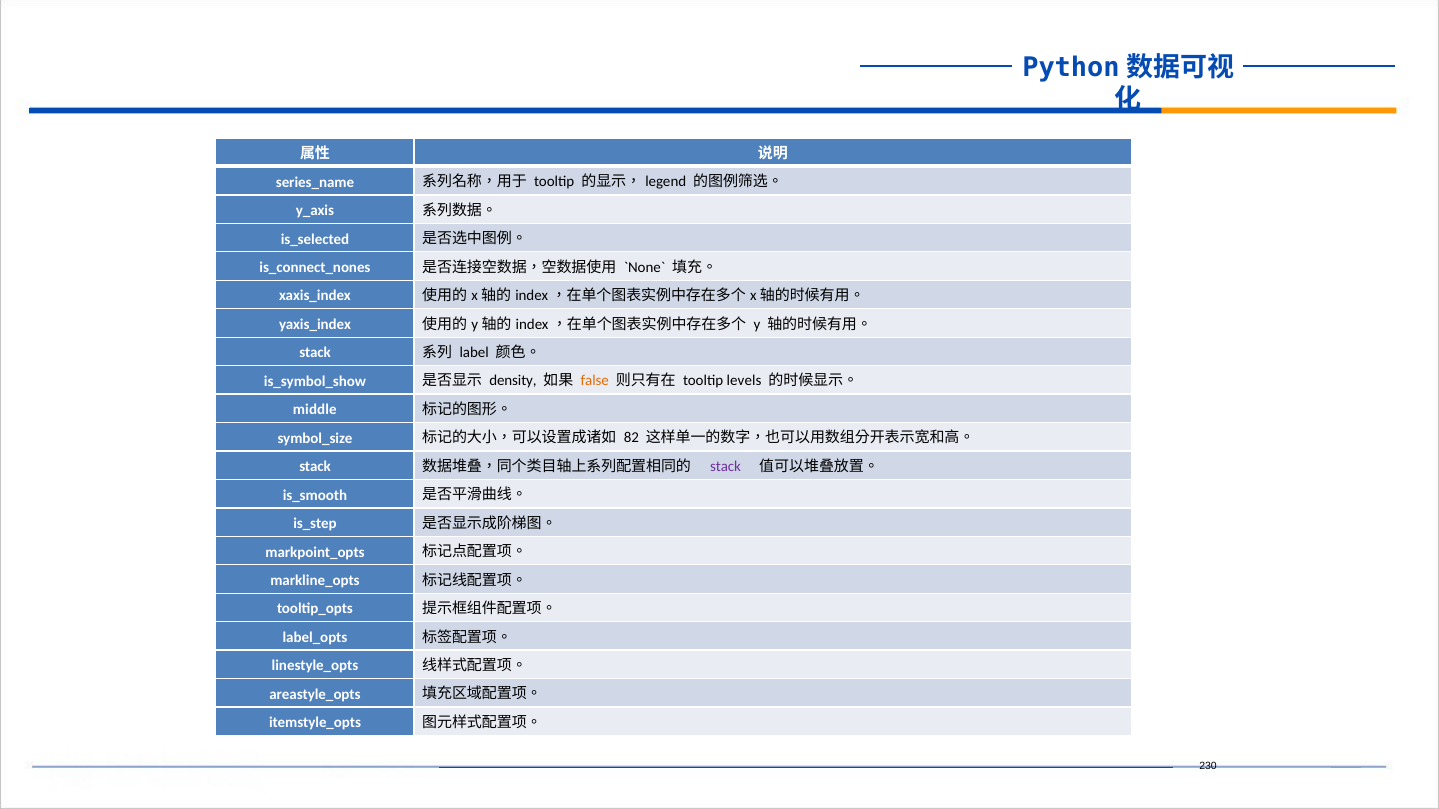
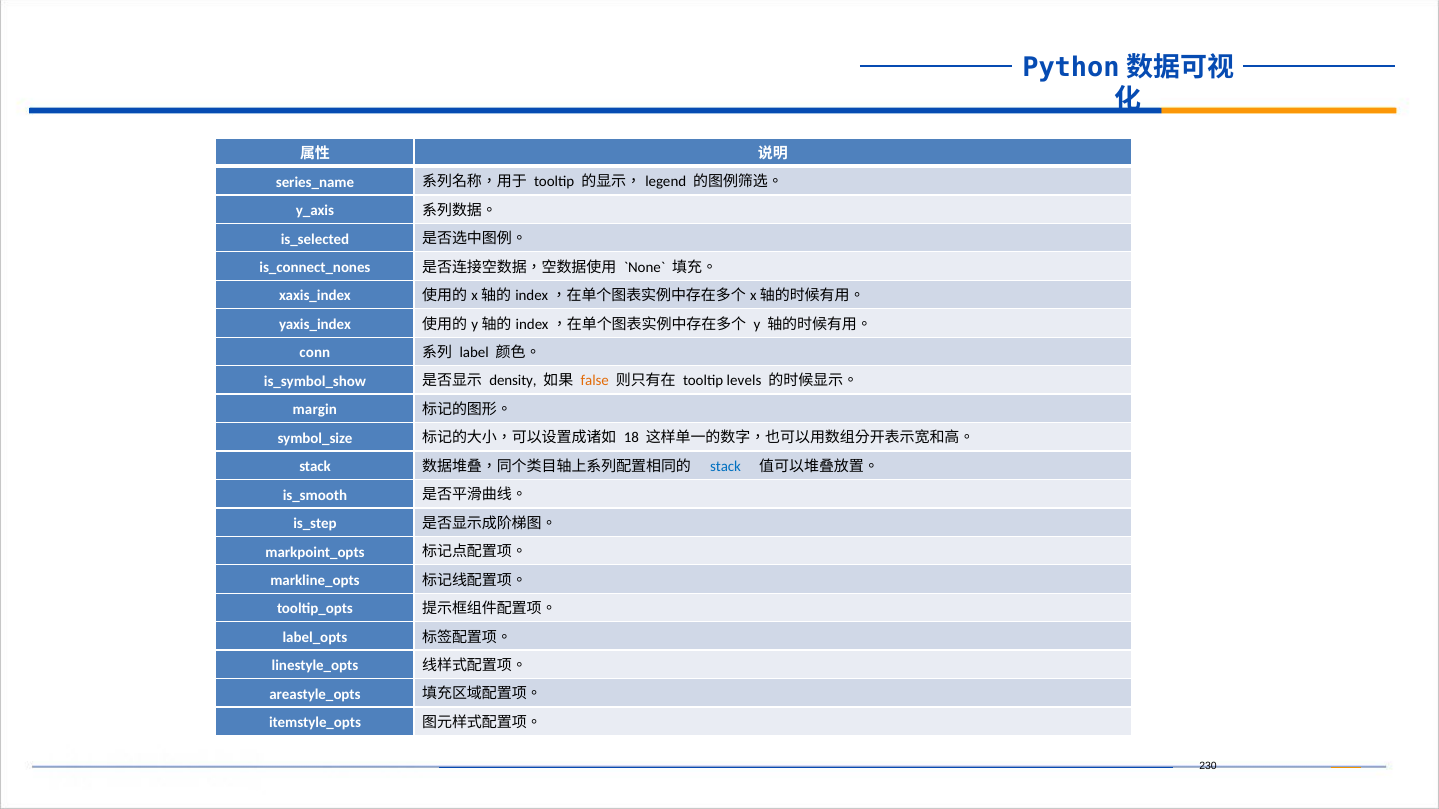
stack at (315, 353): stack -> conn
middle: middle -> margin
82: 82 -> 18
stack at (726, 467) colour: purple -> blue
